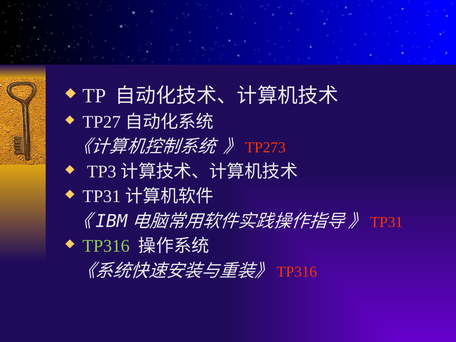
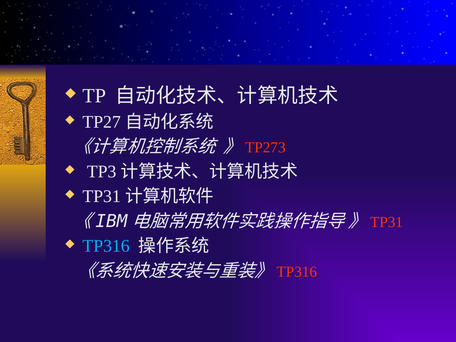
TP316 colour: light green -> light blue
